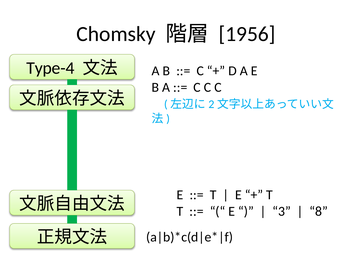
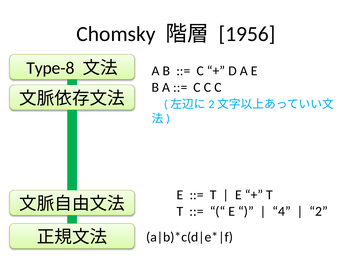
Type-4: Type-4 -> Type-8
3: 3 -> 4
8: 8 -> 2
